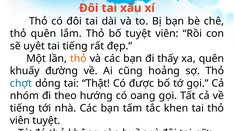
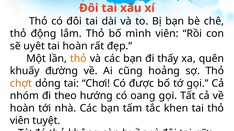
thỏ quên: quên -> động
bố tuyệt: tuyệt -> mình
tai tiếng: tiếng -> hoàn
chợt colour: blue -> orange
Thật: Thật -> Chơi
tiếng at (22, 109): tiếng -> hoàn
